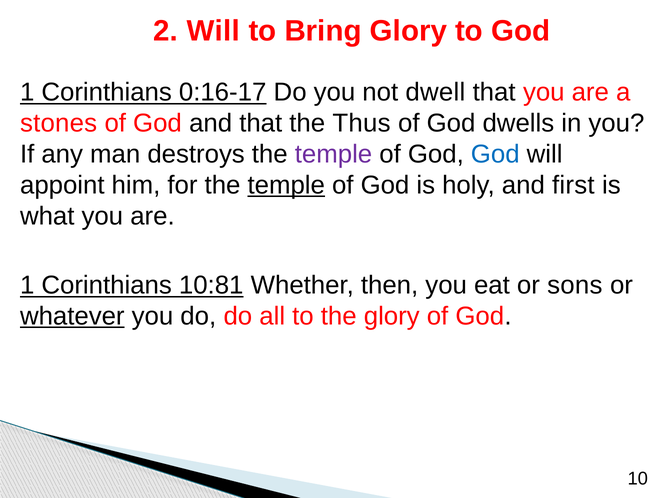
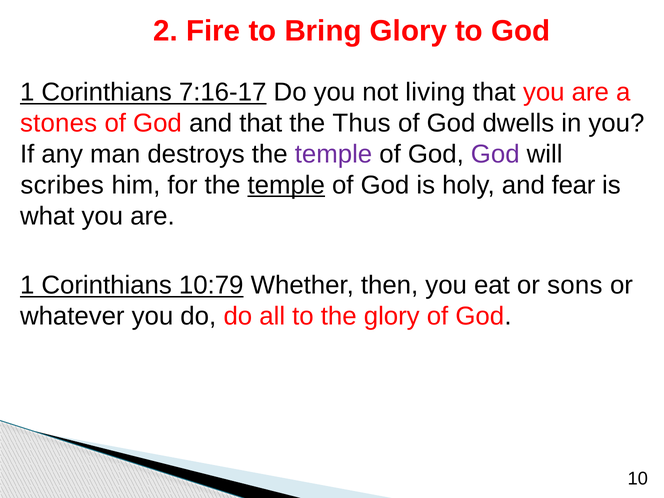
2 Will: Will -> Fire
0:16-17: 0:16-17 -> 7:16-17
dwell: dwell -> living
God at (495, 154) colour: blue -> purple
appoint: appoint -> scribes
first: first -> fear
10:81: 10:81 -> 10:79
whatever underline: present -> none
